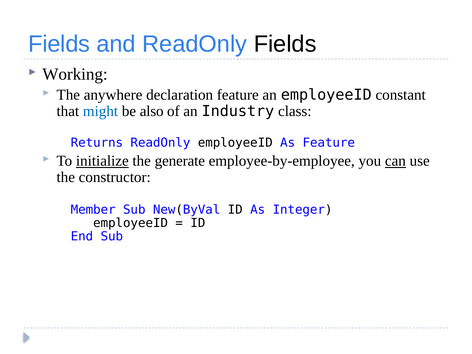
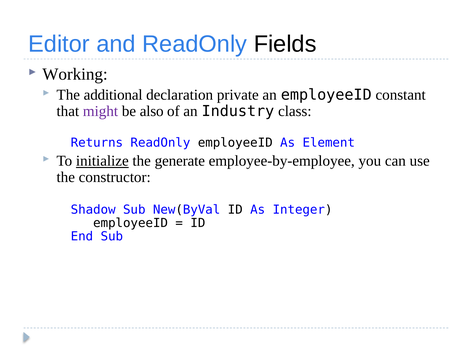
Fields at (59, 44): Fields -> Editor
anywhere: anywhere -> additional
declaration feature: feature -> private
might colour: blue -> purple
As Feature: Feature -> Element
can underline: present -> none
Member: Member -> Shadow
